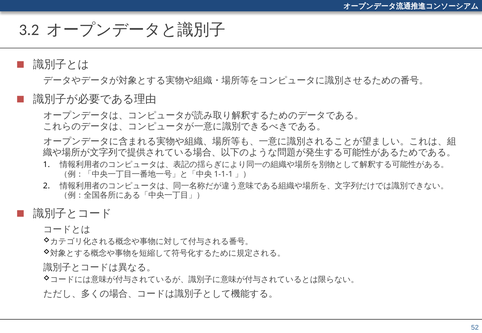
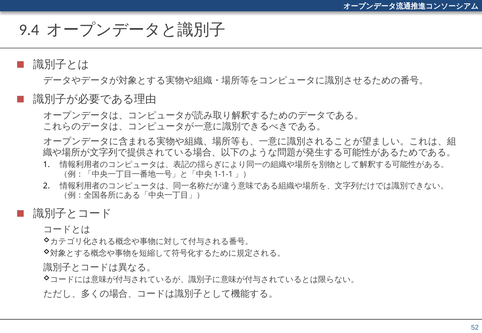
3.2: 3.2 -> 9.4
